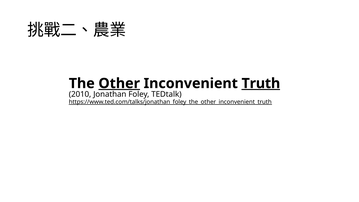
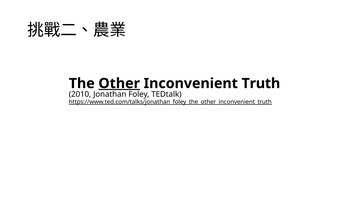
Truth underline: present -> none
